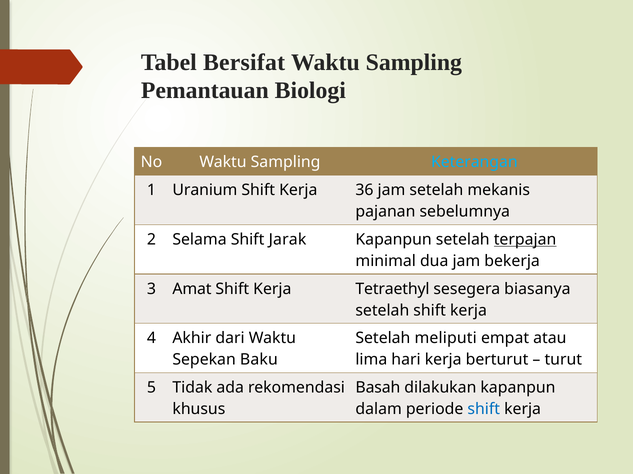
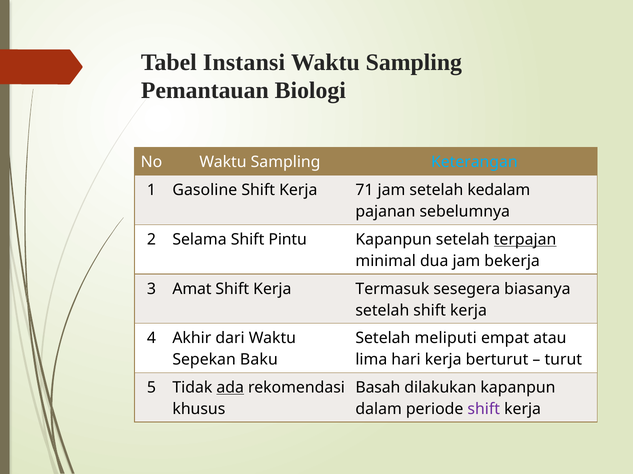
Bersifat: Bersifat -> Instansi
Uranium: Uranium -> Gasoline
36: 36 -> 71
mekanis: mekanis -> kedalam
Jarak: Jarak -> Pintu
Tetraethyl: Tetraethyl -> Termasuk
ada underline: none -> present
shift at (484, 410) colour: blue -> purple
